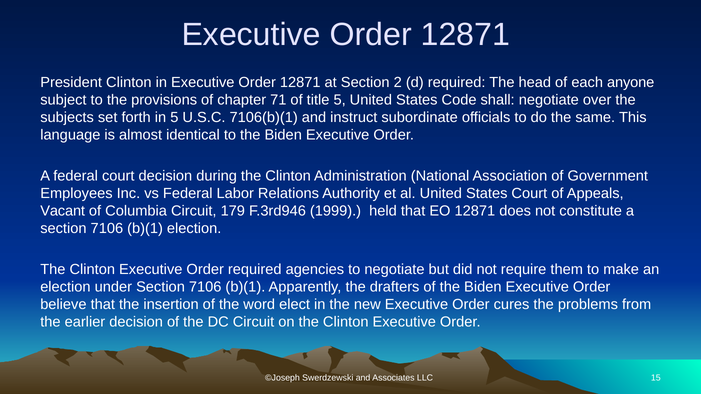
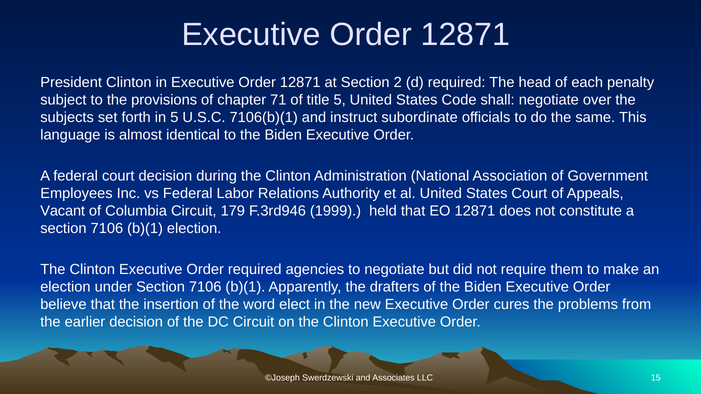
anyone: anyone -> penalty
